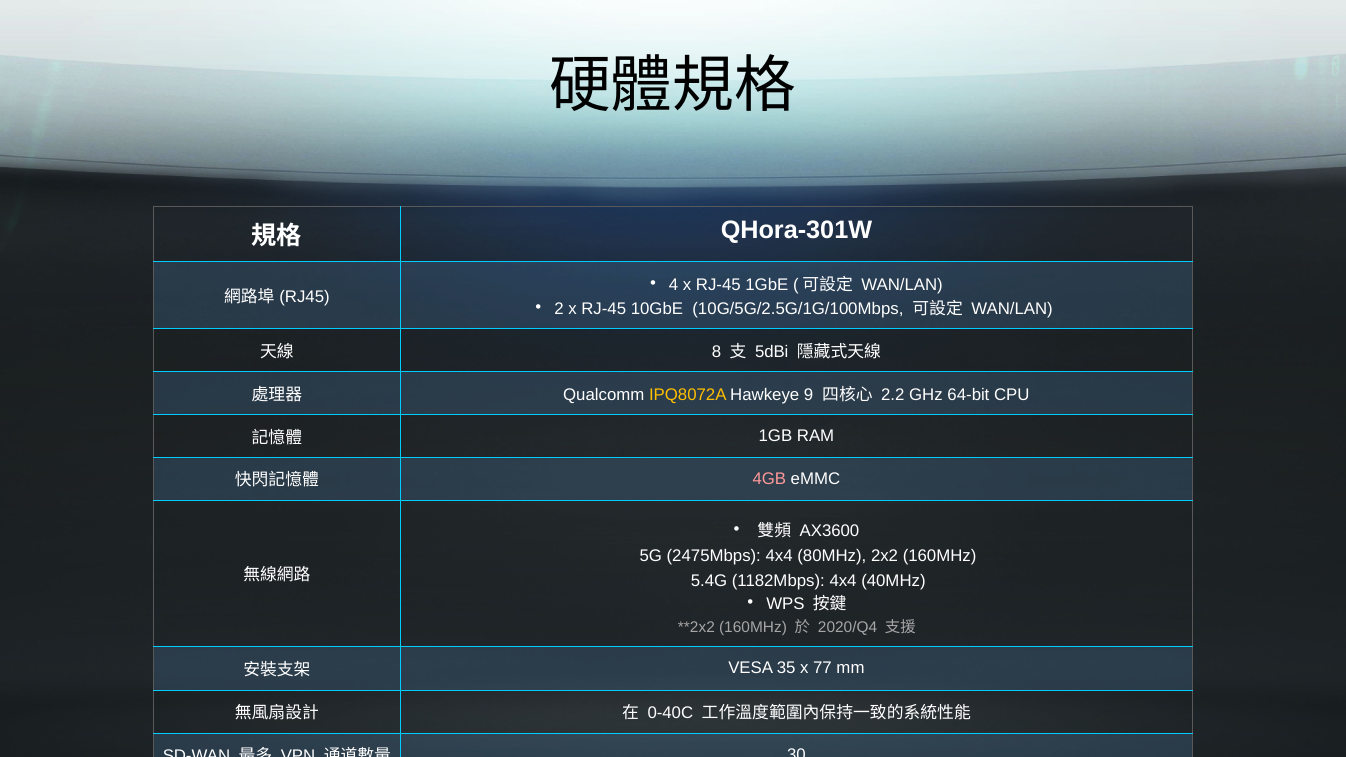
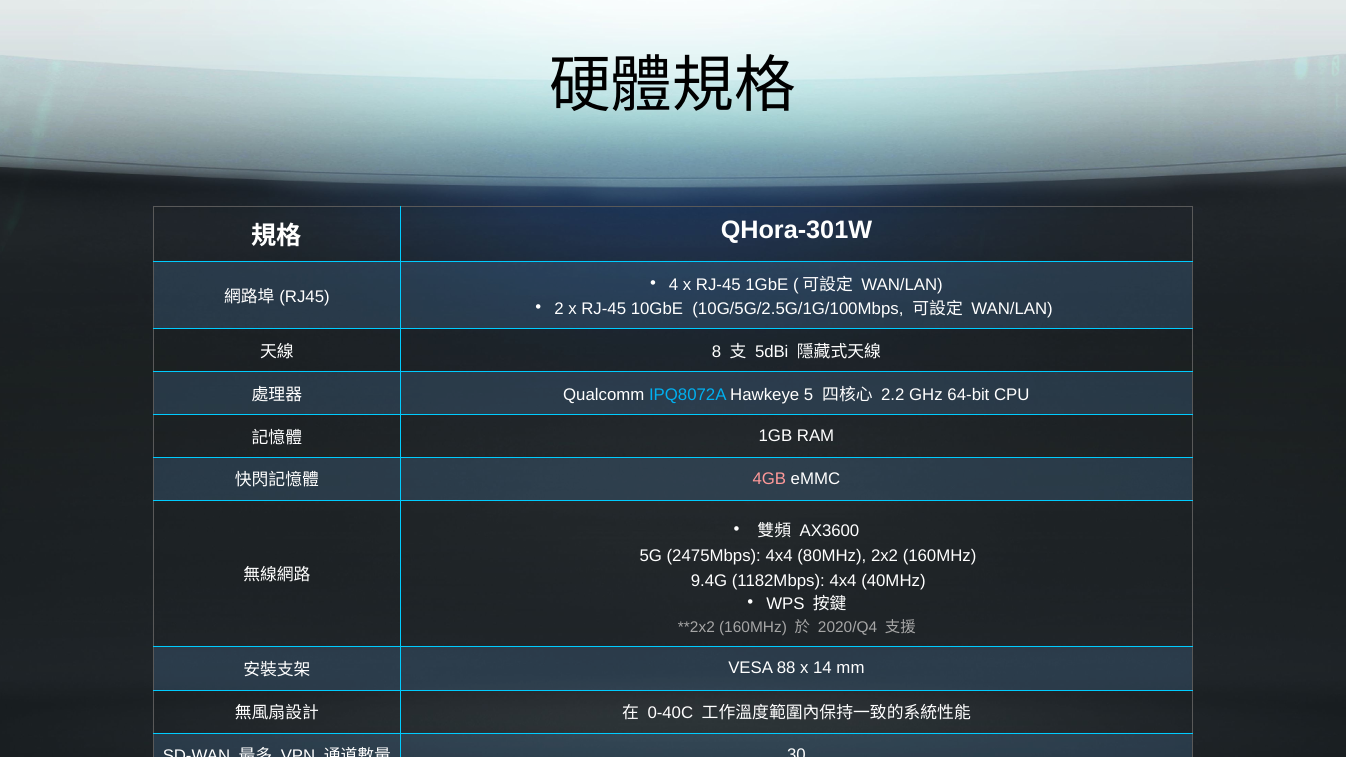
IPQ8072A colour: yellow -> light blue
9: 9 -> 5
5.4G: 5.4G -> 9.4G
35: 35 -> 88
77: 77 -> 14
